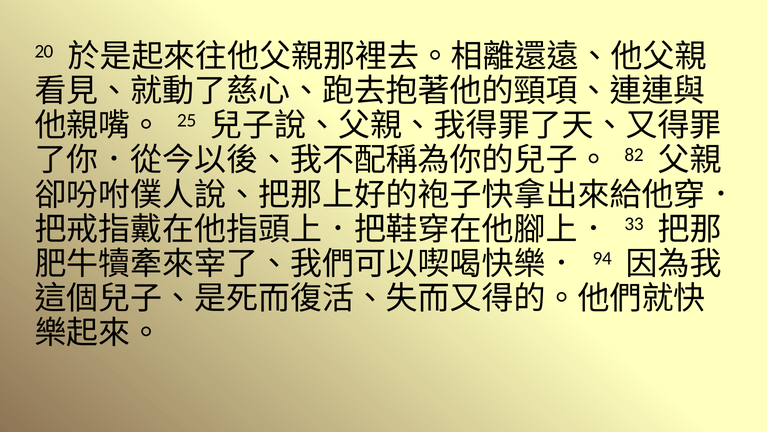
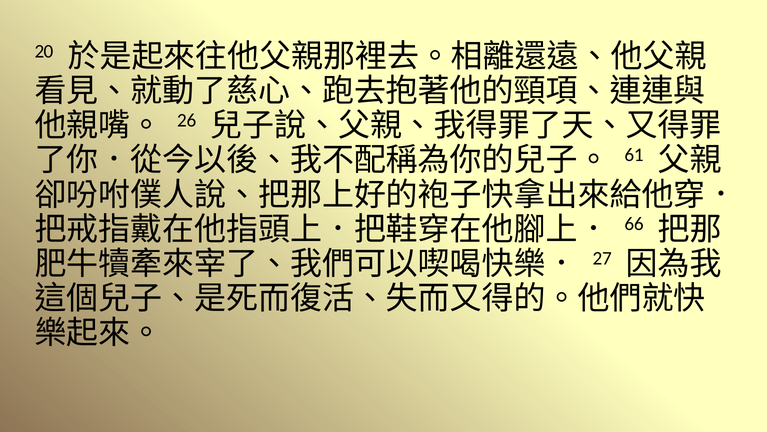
25: 25 -> 26
82: 82 -> 61
33: 33 -> 66
94: 94 -> 27
